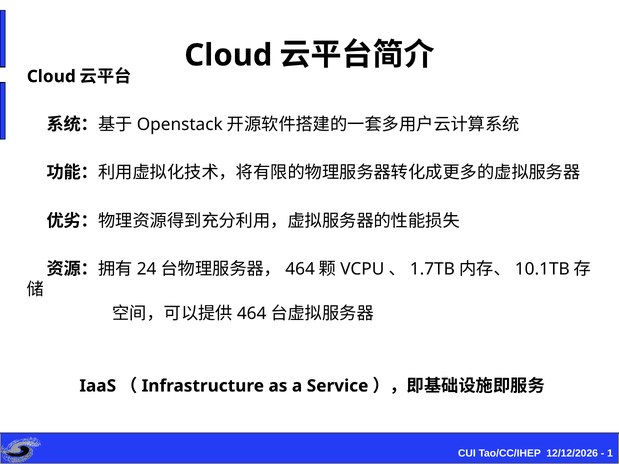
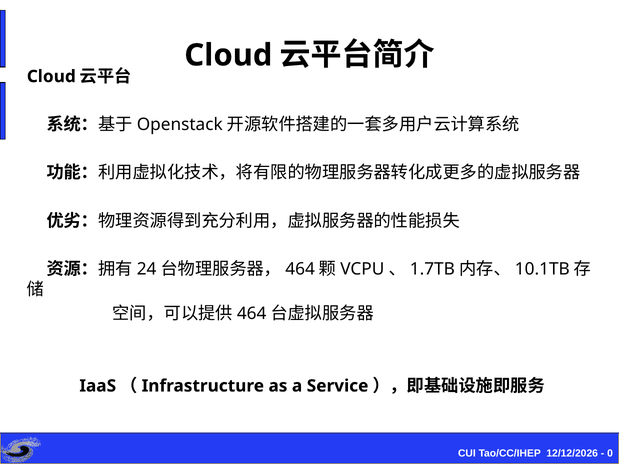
1: 1 -> 0
